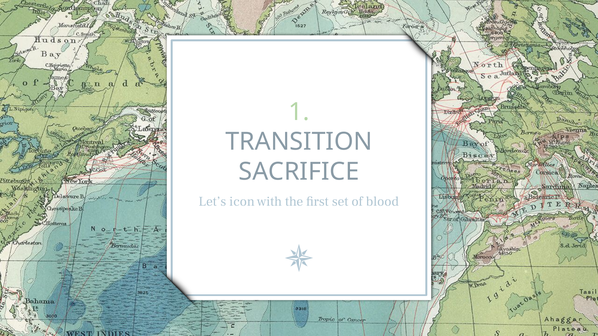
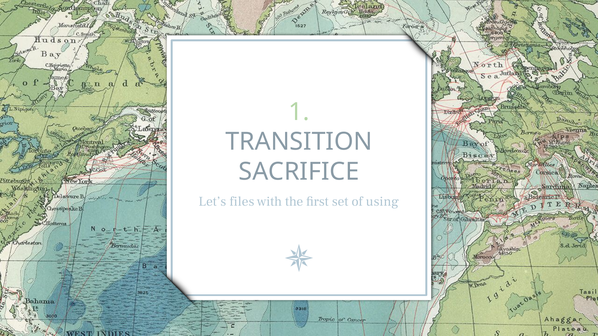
icon: icon -> files
blood: blood -> using
